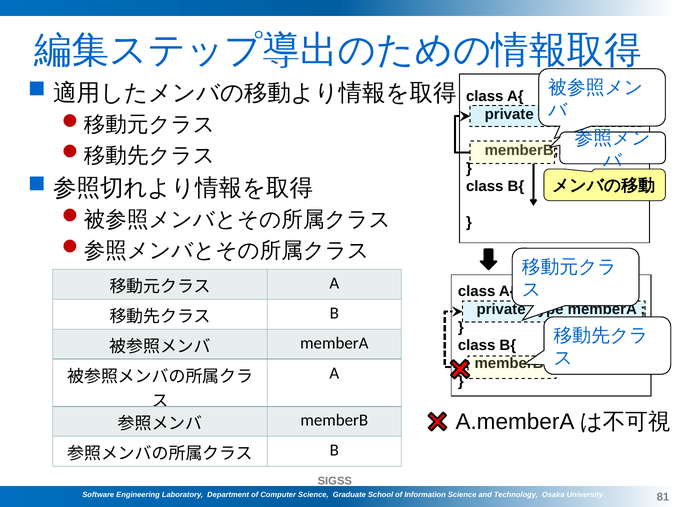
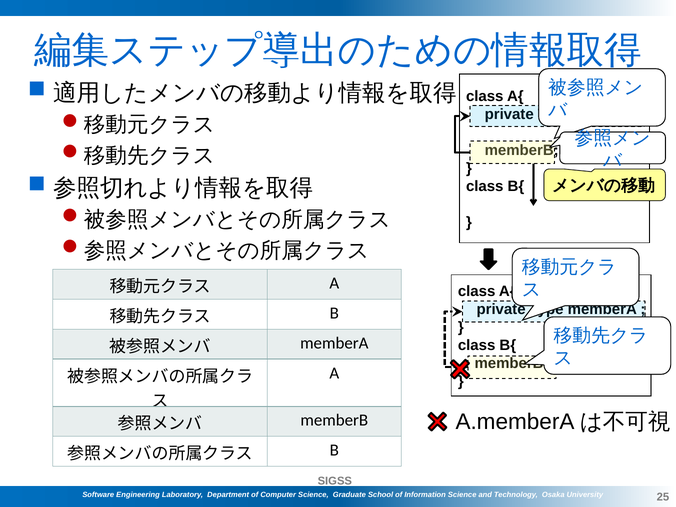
81: 81 -> 25
